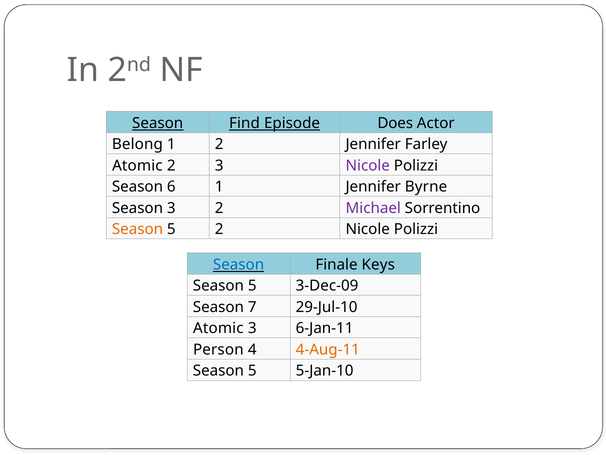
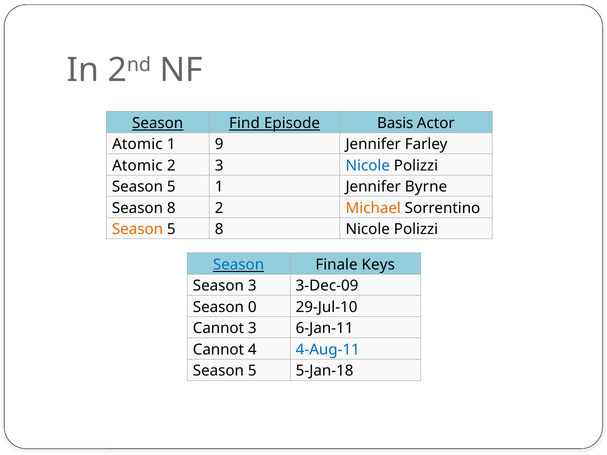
Does: Does -> Basis
Belong at (137, 144): Belong -> Atomic
1 2: 2 -> 9
Nicole at (368, 166) colour: purple -> blue
6 at (171, 187): 6 -> 5
Season 3: 3 -> 8
Michael colour: purple -> orange
5 2: 2 -> 8
5 at (252, 286): 5 -> 3
7: 7 -> 0
Atomic at (218, 329): Atomic -> Cannot
Person at (218, 350): Person -> Cannot
4-Aug-11 colour: orange -> blue
5-Jan-10: 5-Jan-10 -> 5-Jan-18
